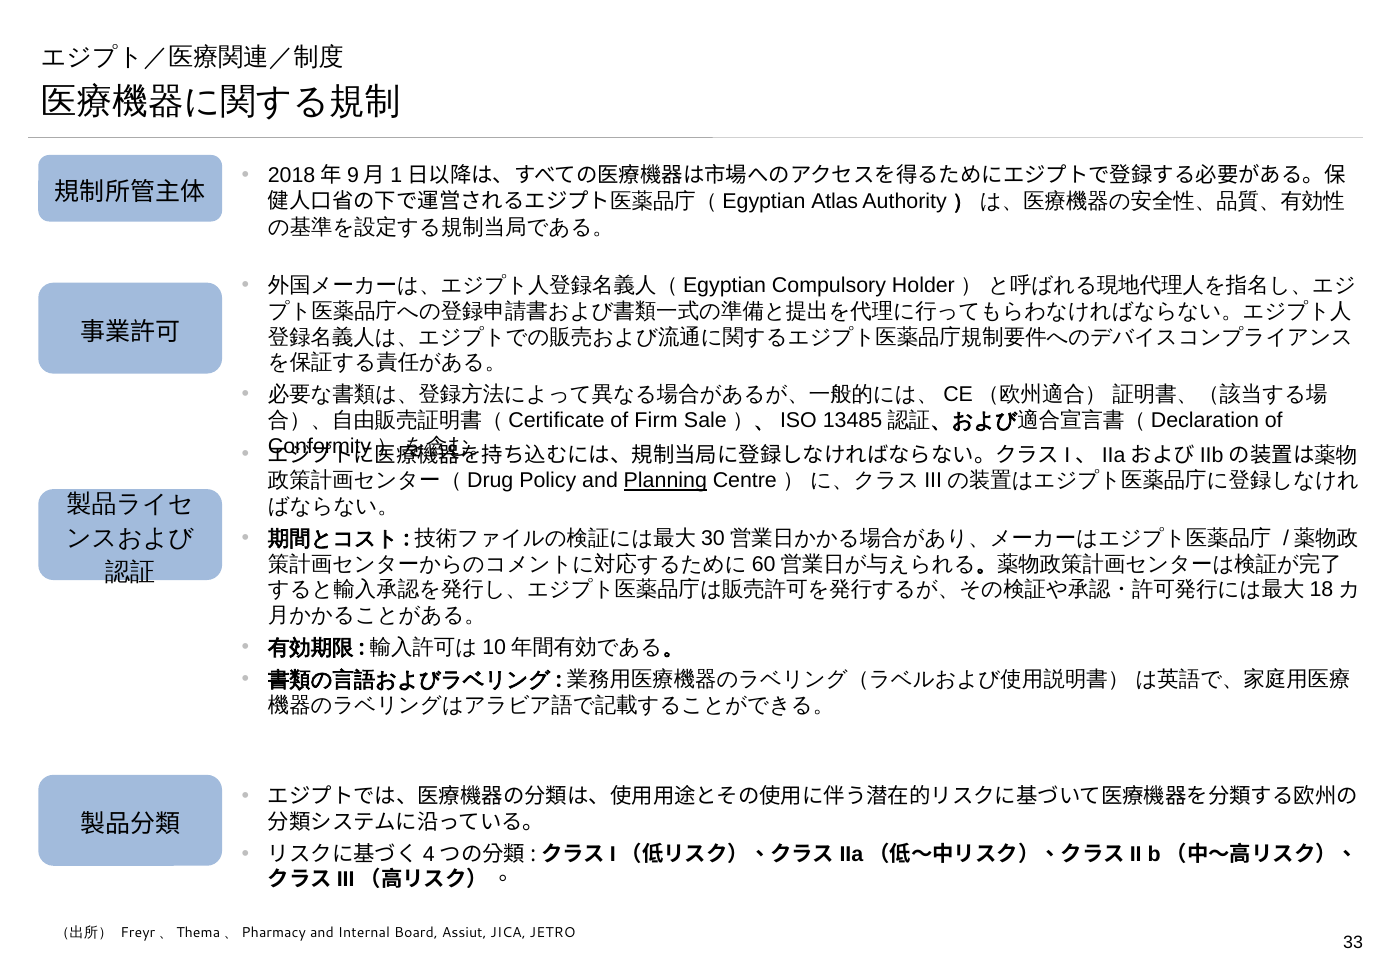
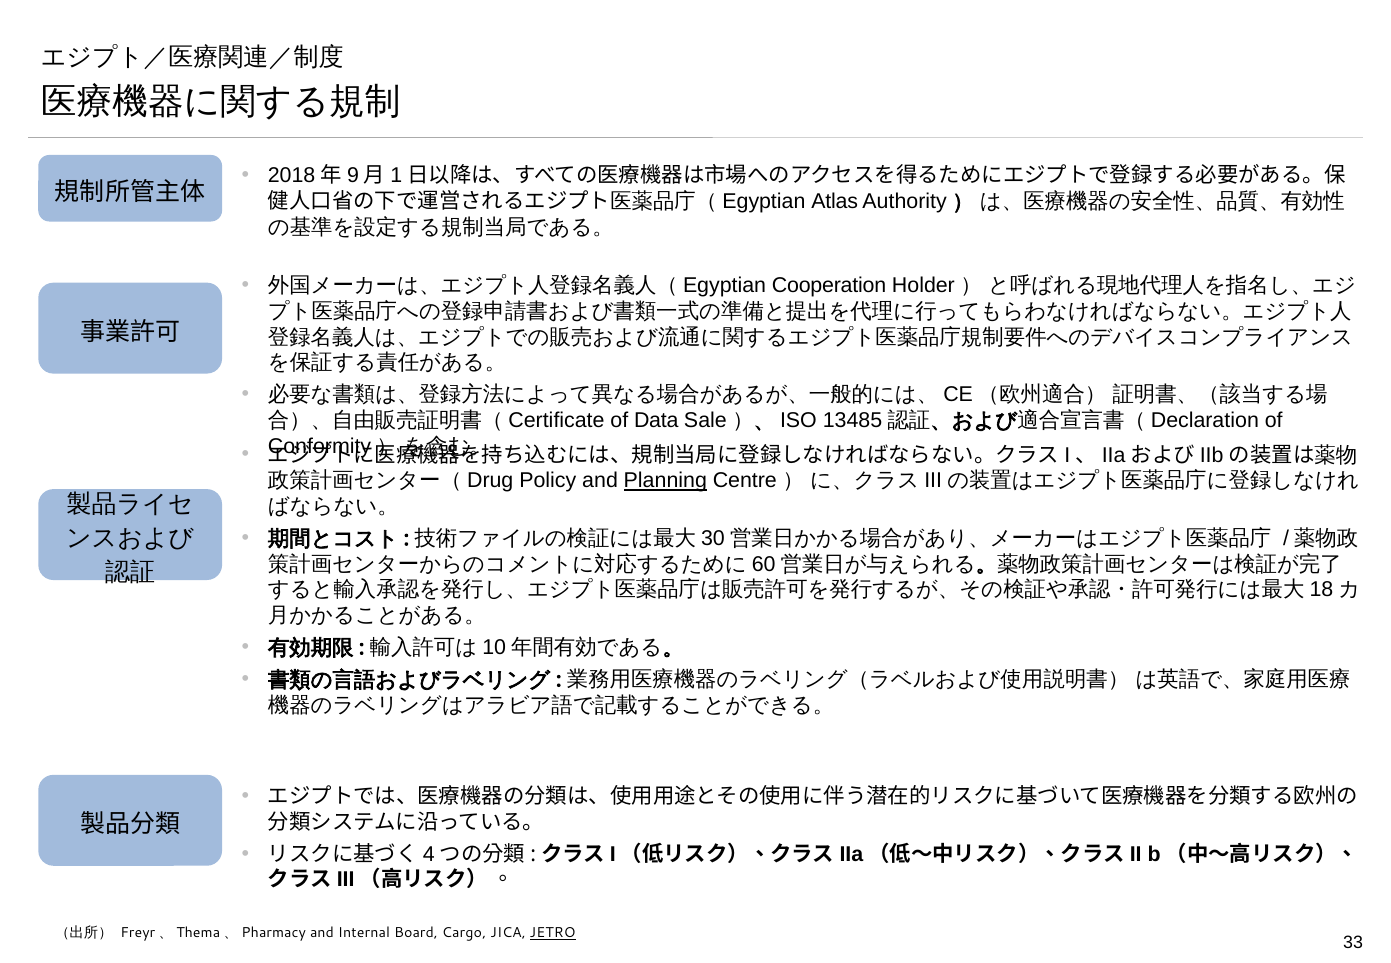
Compulsory: Compulsory -> Cooperation
Firm: Firm -> Data
Assiut: Assiut -> Cargo
JETRO underline: none -> present
